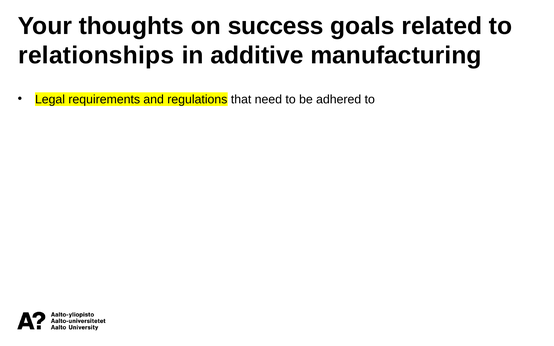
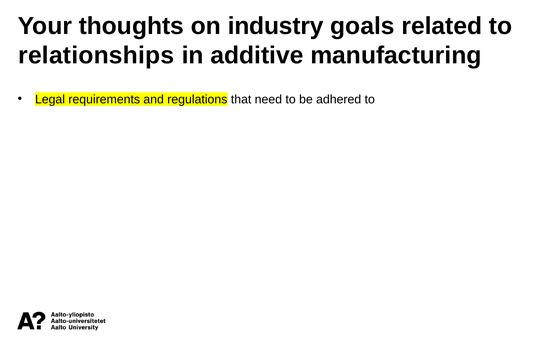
success: success -> industry
